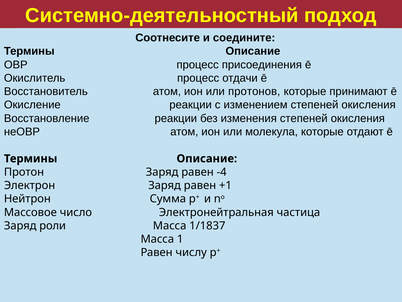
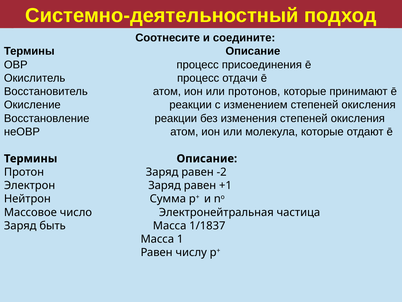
-4: -4 -> -2
роли: роли -> быть
